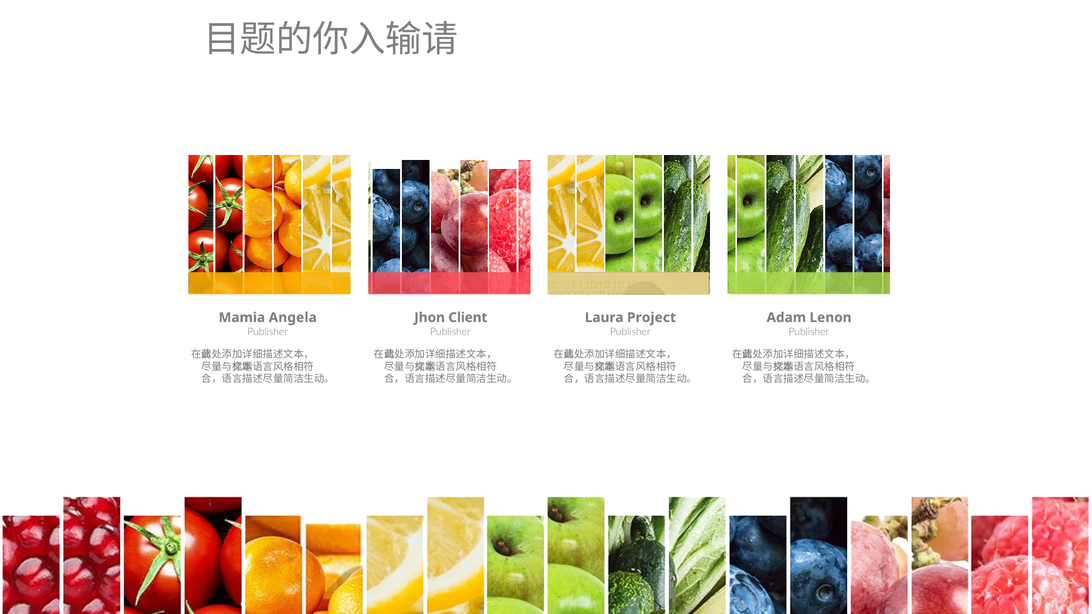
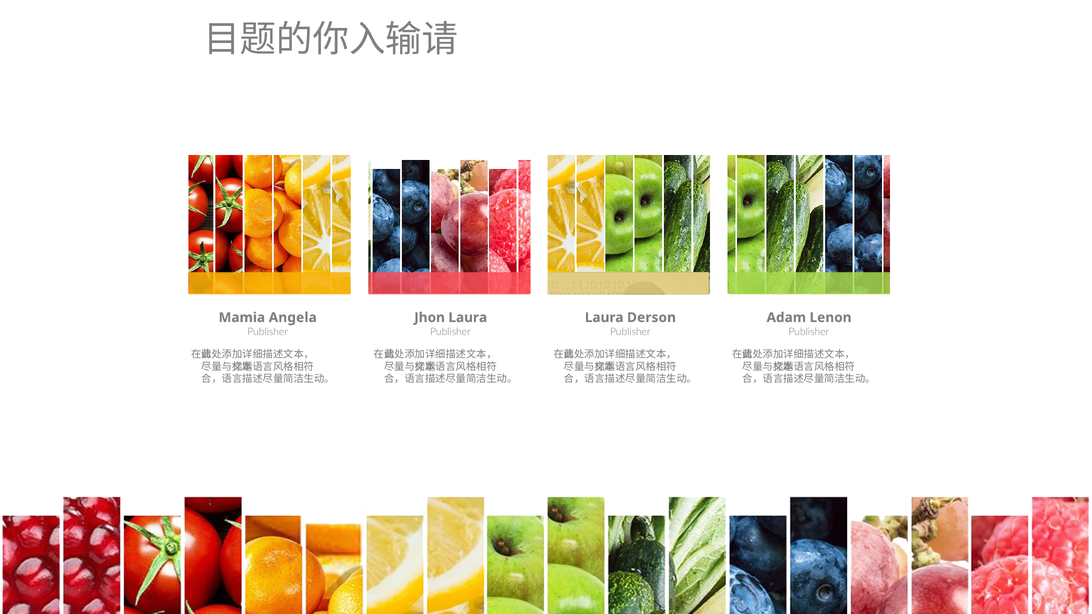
Jhon Client: Client -> Laura
Project: Project -> Derson
